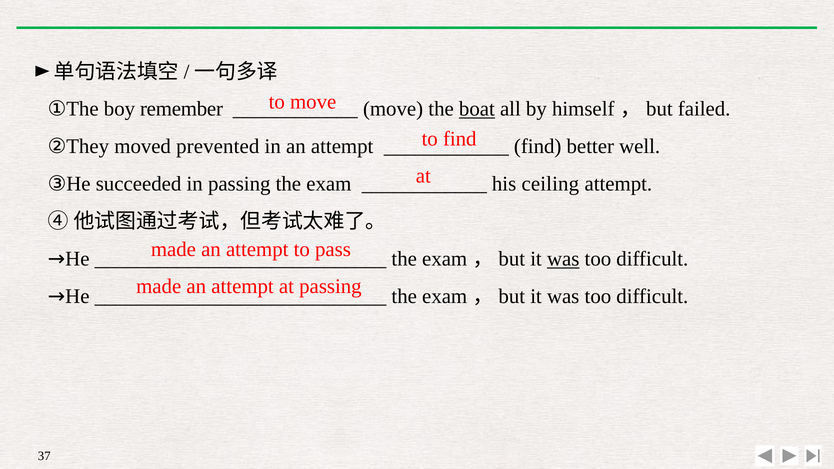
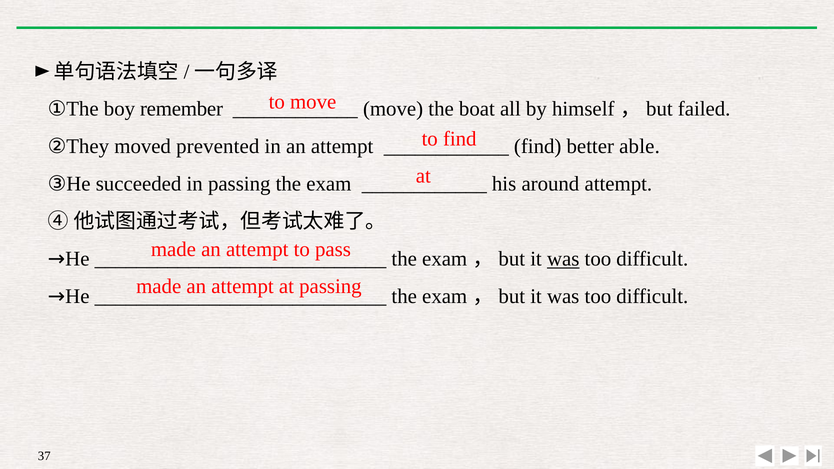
boat underline: present -> none
well: well -> able
ceiling: ceiling -> around
